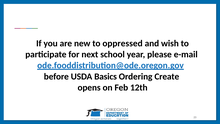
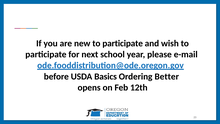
new to oppressed: oppressed -> participate
Create: Create -> Better
